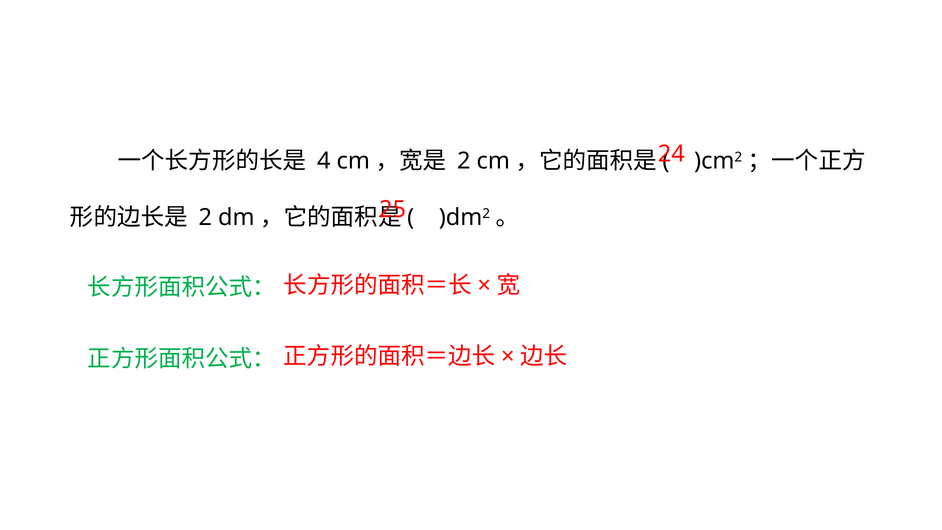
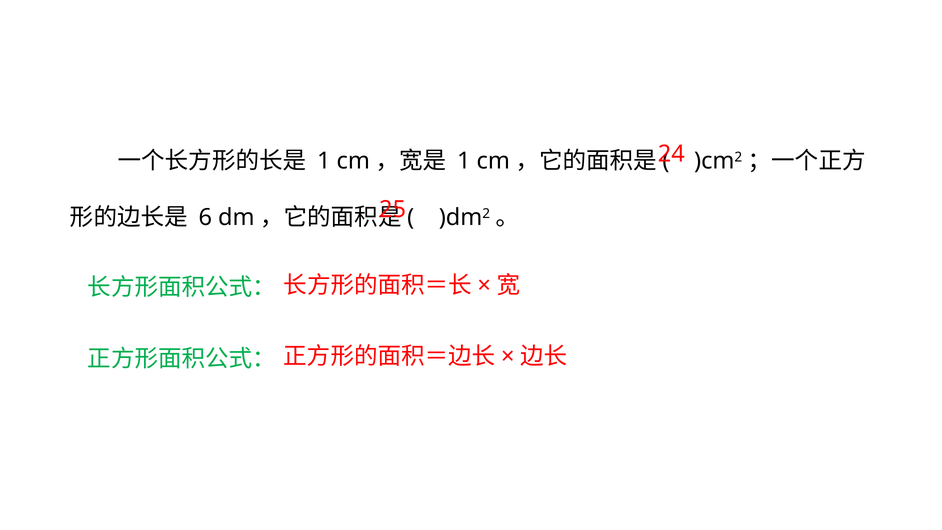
4 at (324, 161): 4 -> 1
2 at (464, 161): 2 -> 1
2 at (205, 217): 2 -> 6
